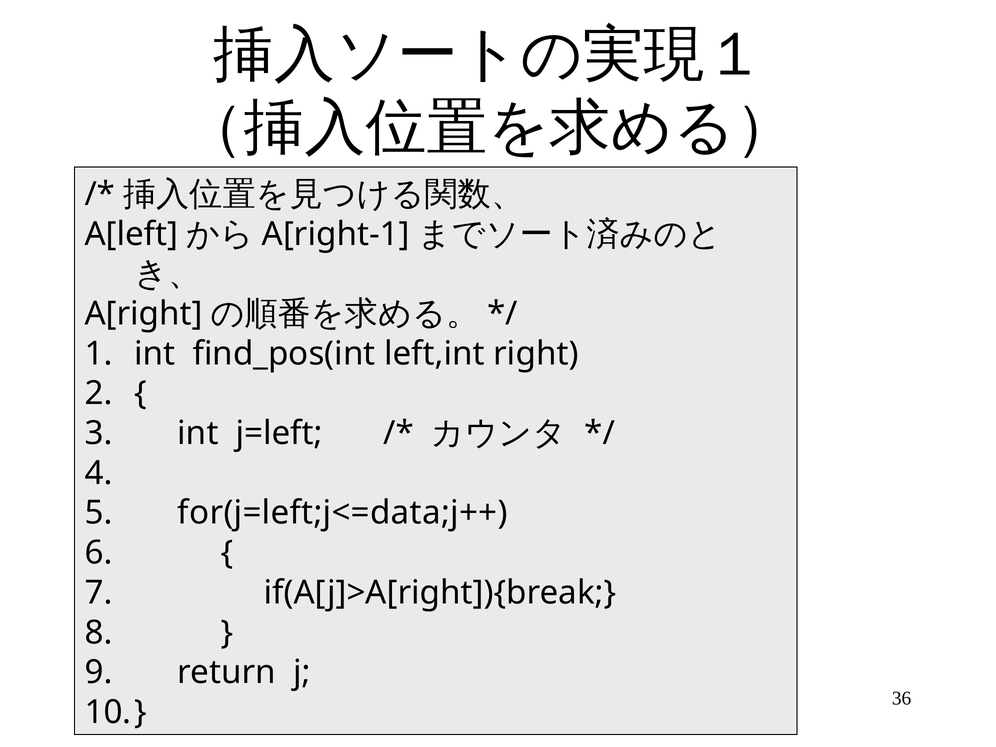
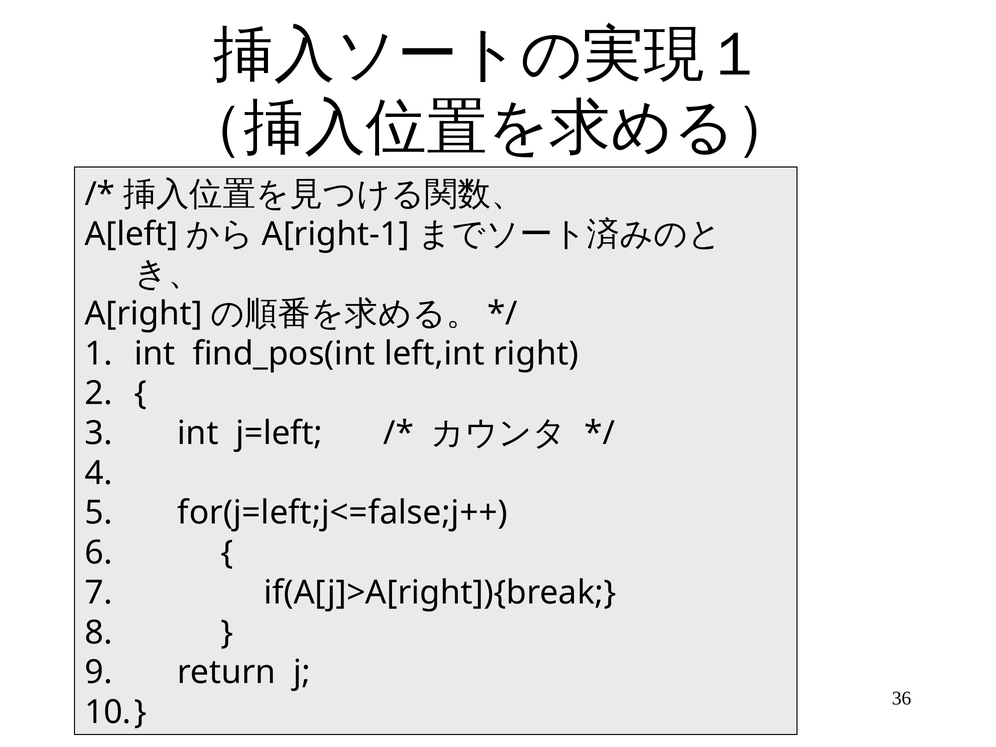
for(j=left;j<=data;j++: for(j=left;j<=data;j++ -> for(j=left;j<=false;j++
